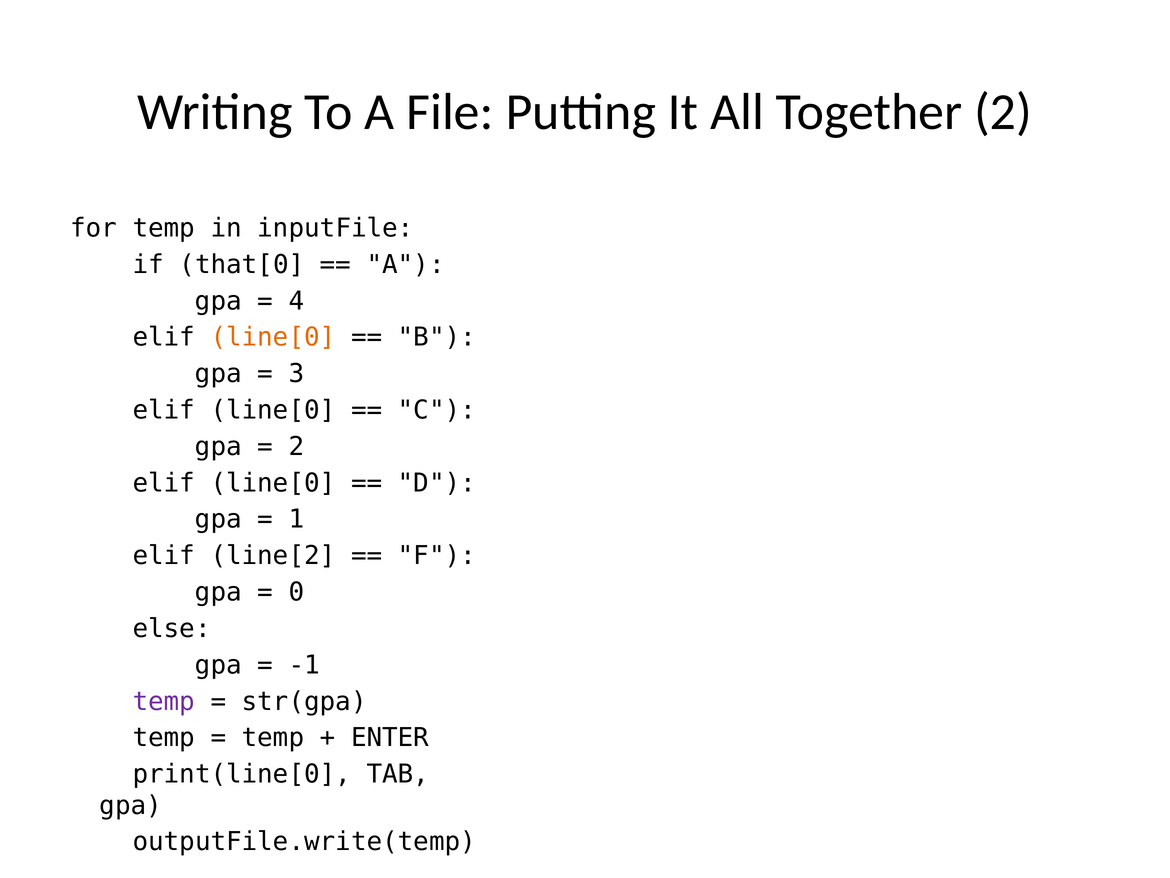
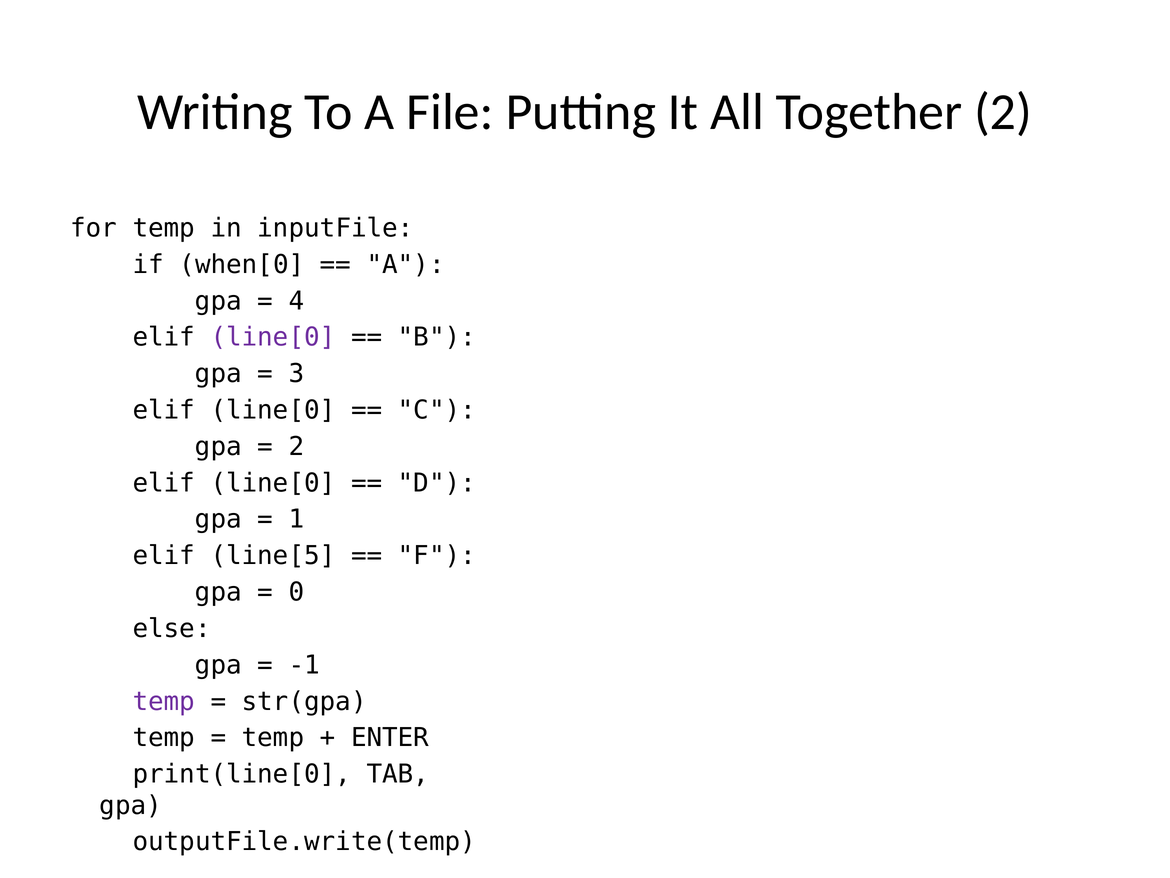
that[0: that[0 -> when[0
line[0 at (273, 337) colour: orange -> purple
line[2: line[2 -> line[5
